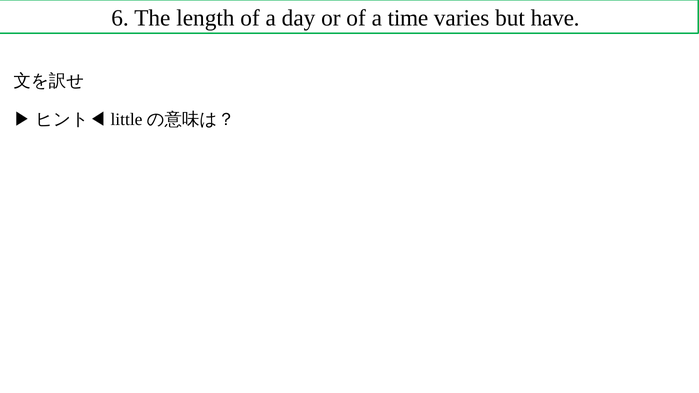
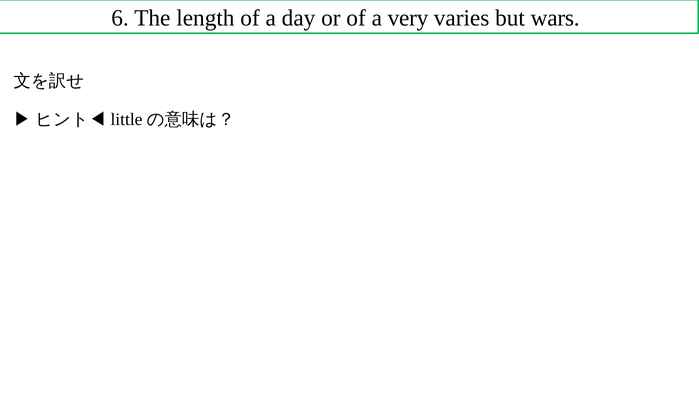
time: time -> very
have: have -> wars
